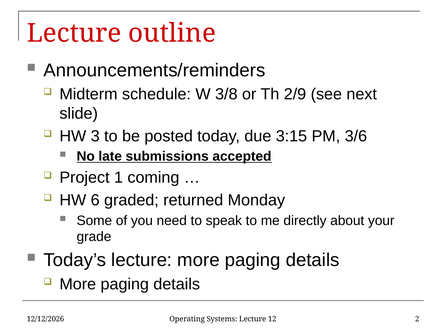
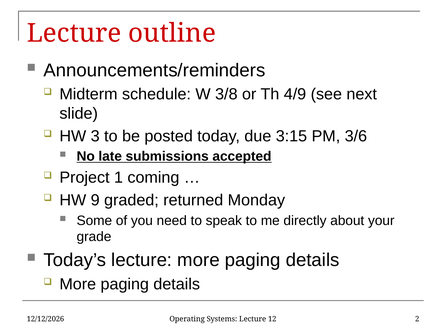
2/9: 2/9 -> 4/9
6: 6 -> 9
